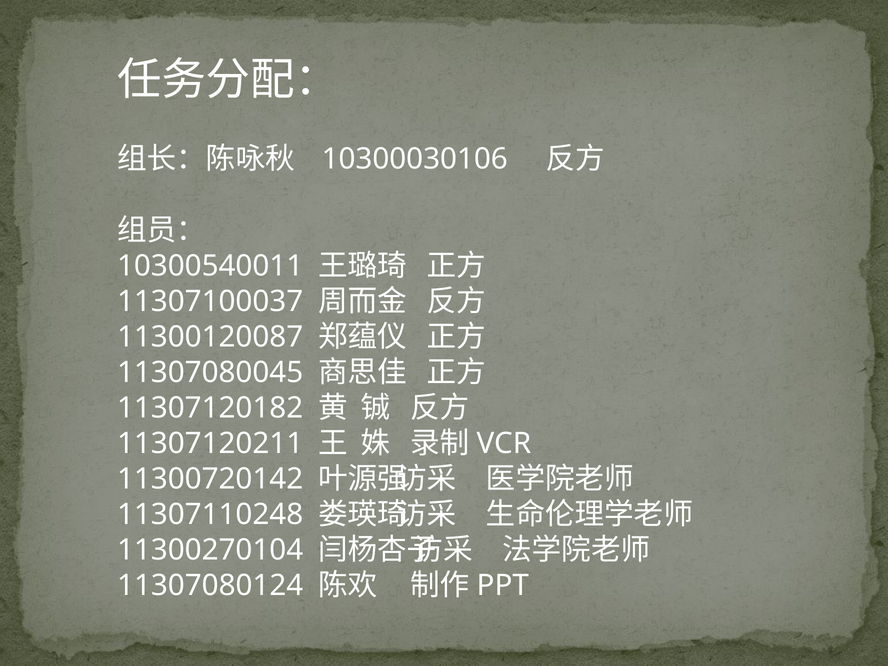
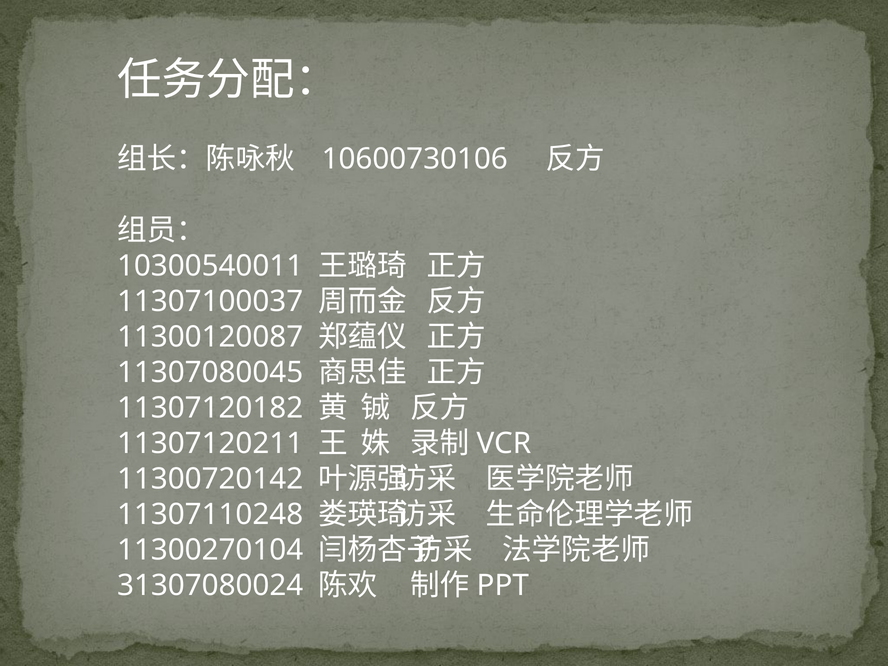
10300030106: 10300030106 -> 10600730106
11307080124: 11307080124 -> 31307080024
